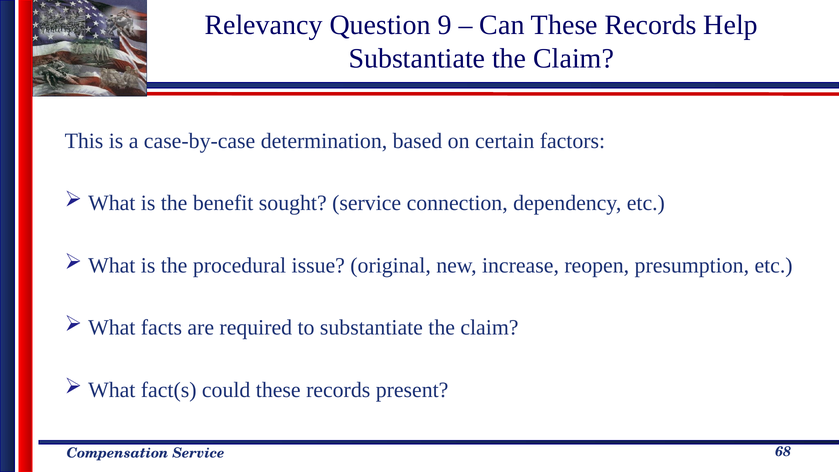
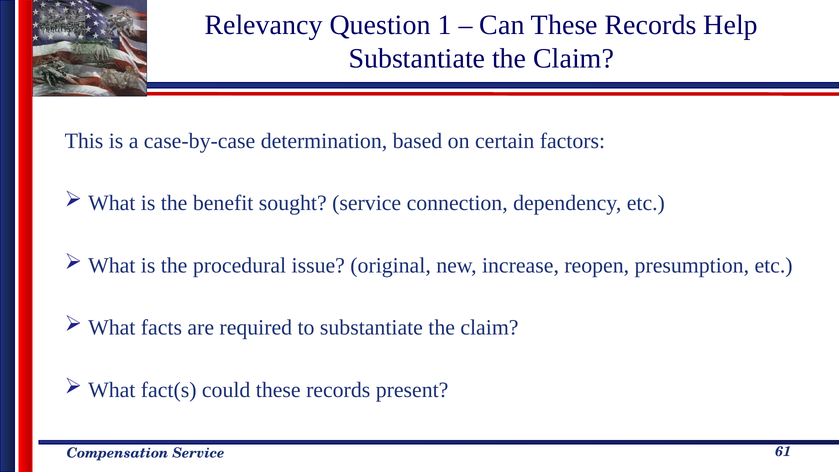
9: 9 -> 1
68: 68 -> 61
